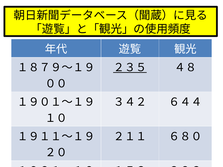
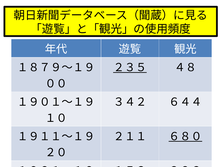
６８０ underline: none -> present
